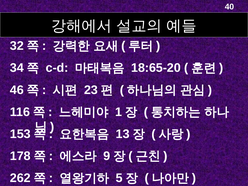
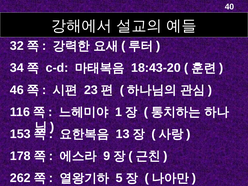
18:65-20: 18:65-20 -> 18:43-20
